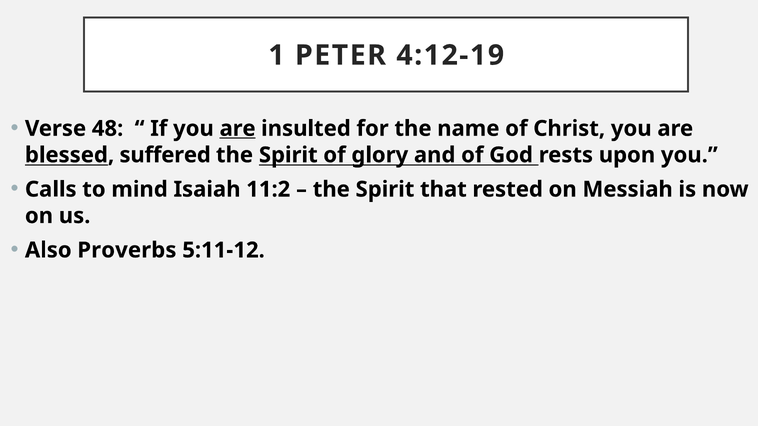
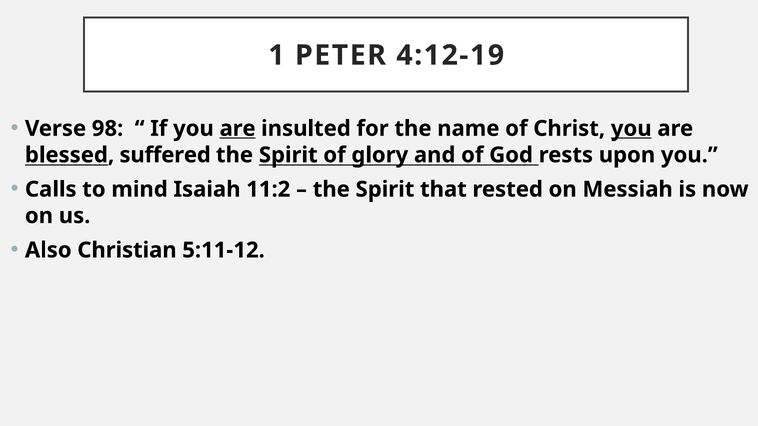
48: 48 -> 98
you at (631, 129) underline: none -> present
Proverbs: Proverbs -> Christian
